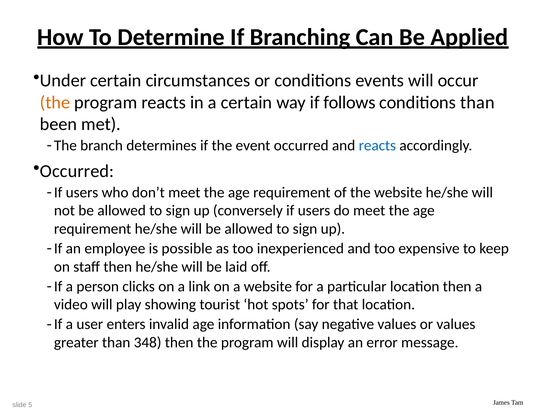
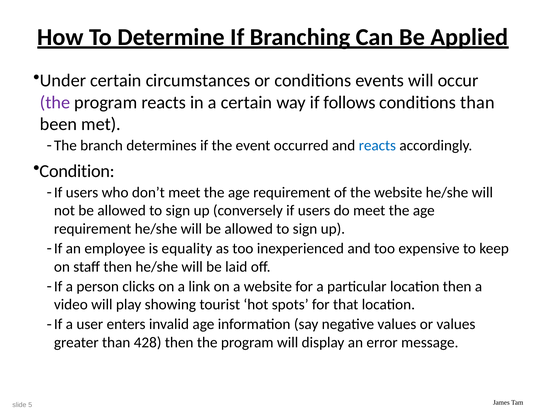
the at (55, 102) colour: orange -> purple
Occurred at (77, 171): Occurred -> Condition
possible: possible -> equality
348: 348 -> 428
